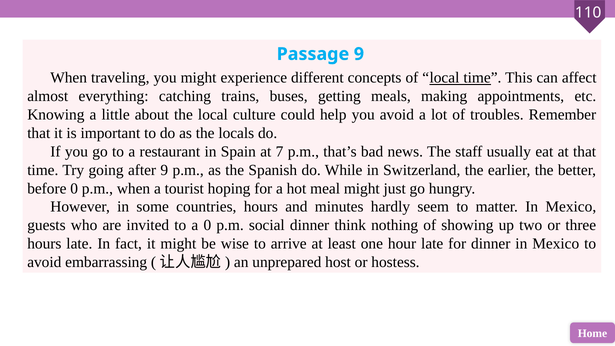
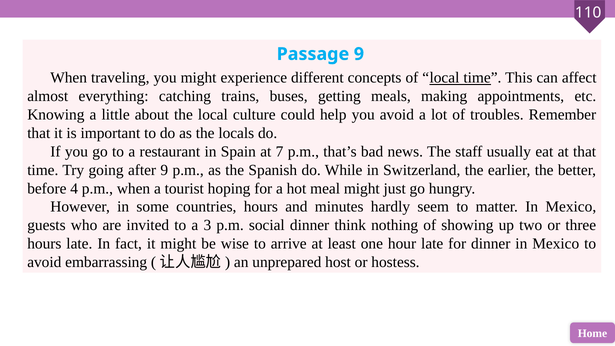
before 0: 0 -> 4
a 0: 0 -> 3
